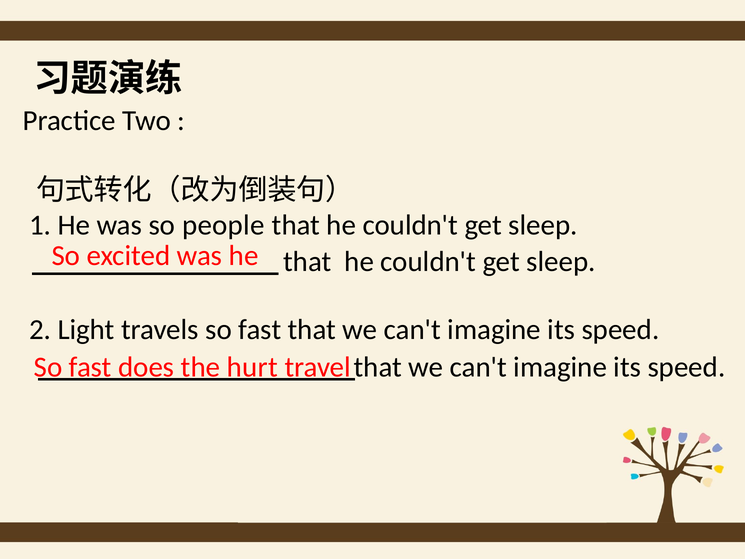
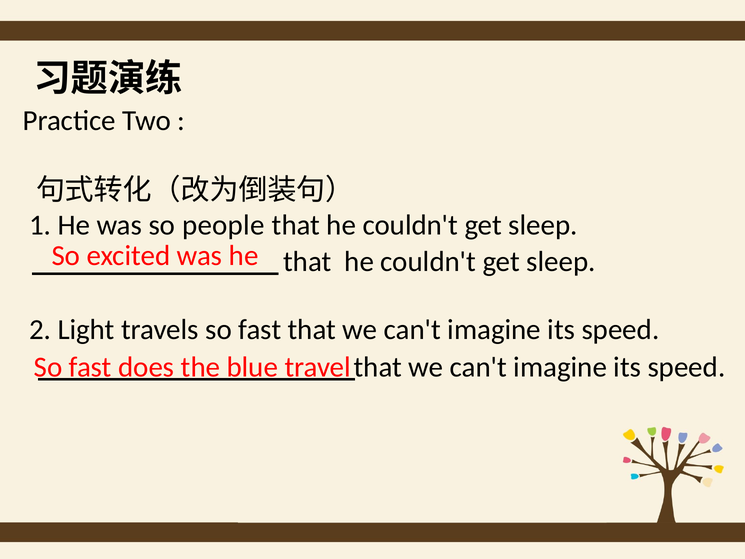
hurt: hurt -> blue
